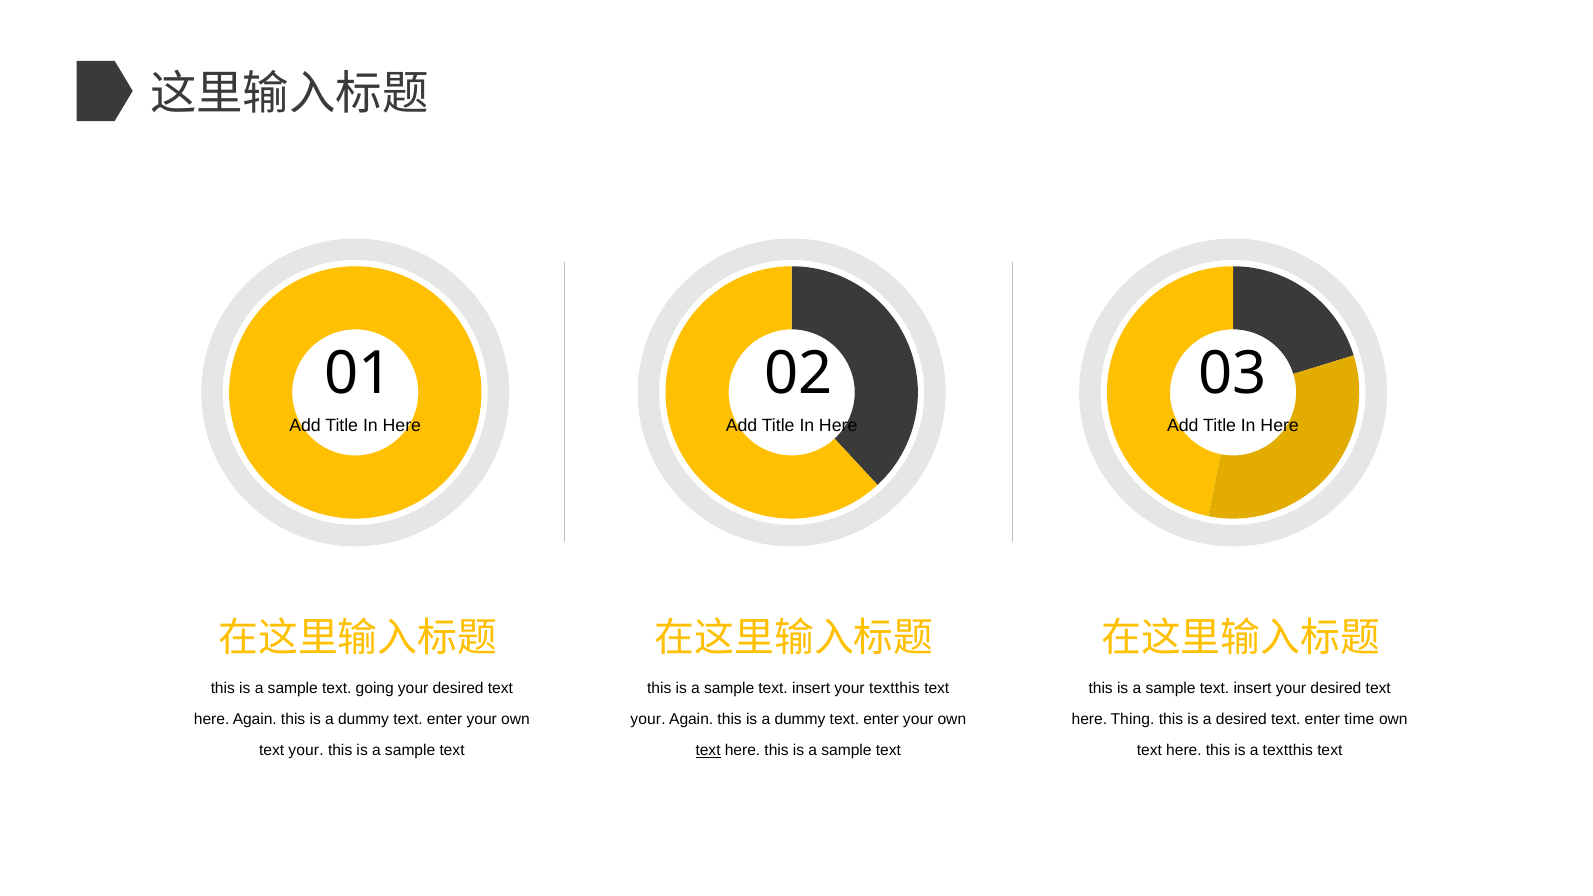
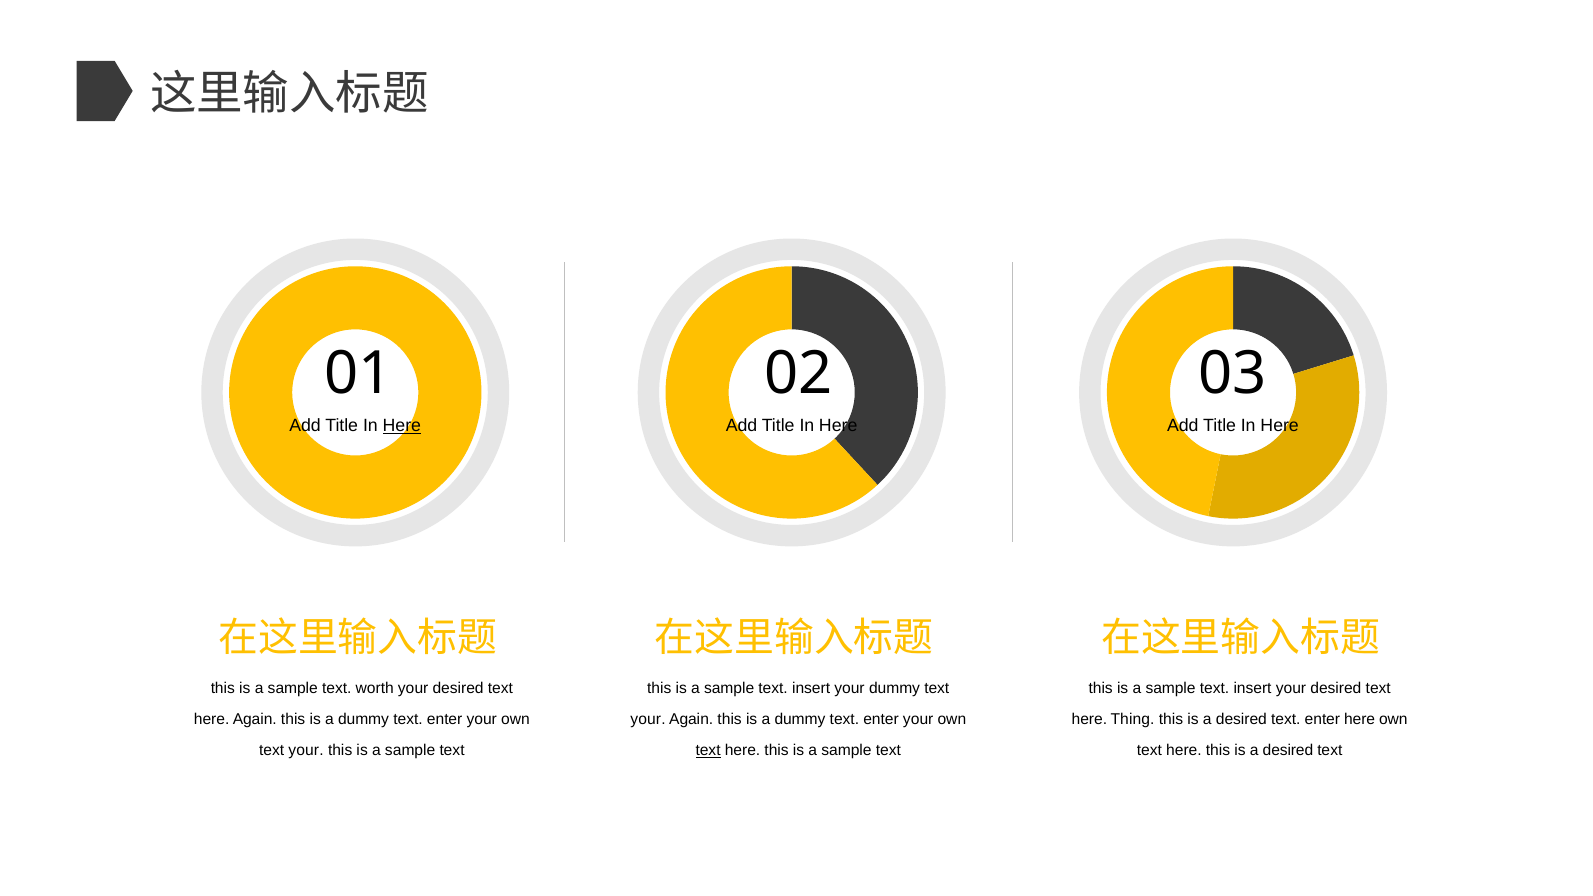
Here at (402, 426) underline: none -> present
going: going -> worth
your textthis: textthis -> dummy
enter time: time -> here
textthis at (1288, 750): textthis -> desired
